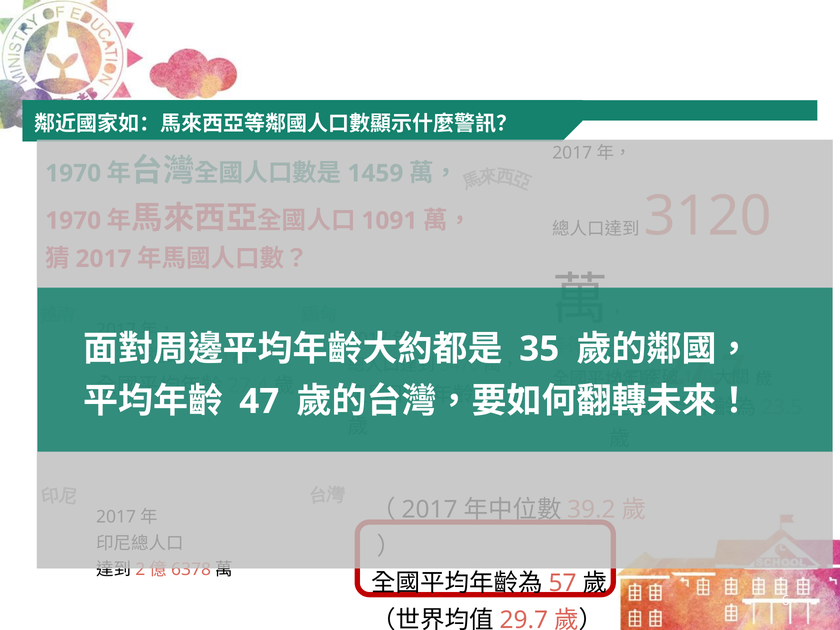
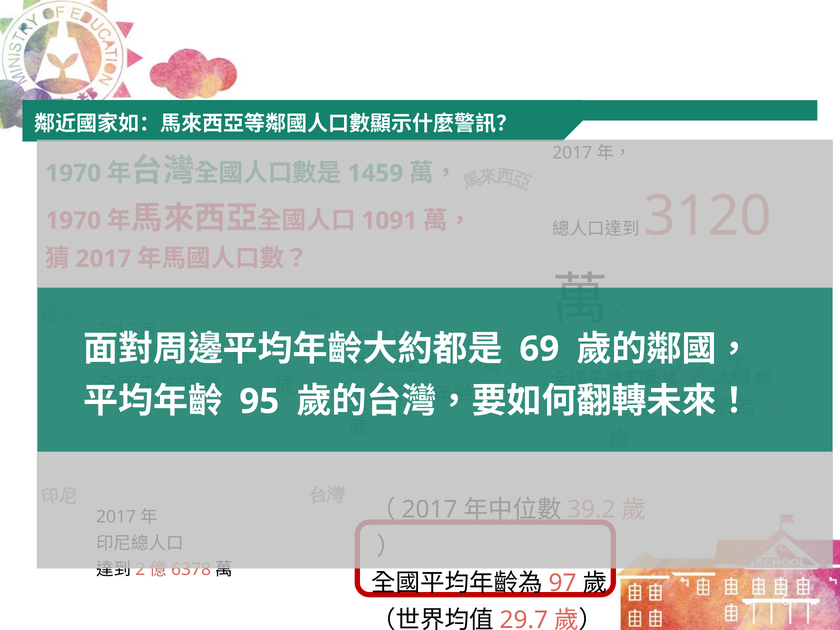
35: 35 -> 69
47: 47 -> 95
57: 57 -> 97
